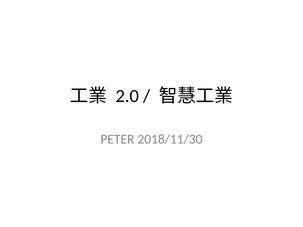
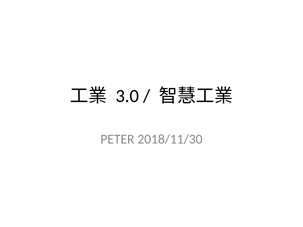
2.0: 2.0 -> 3.0
